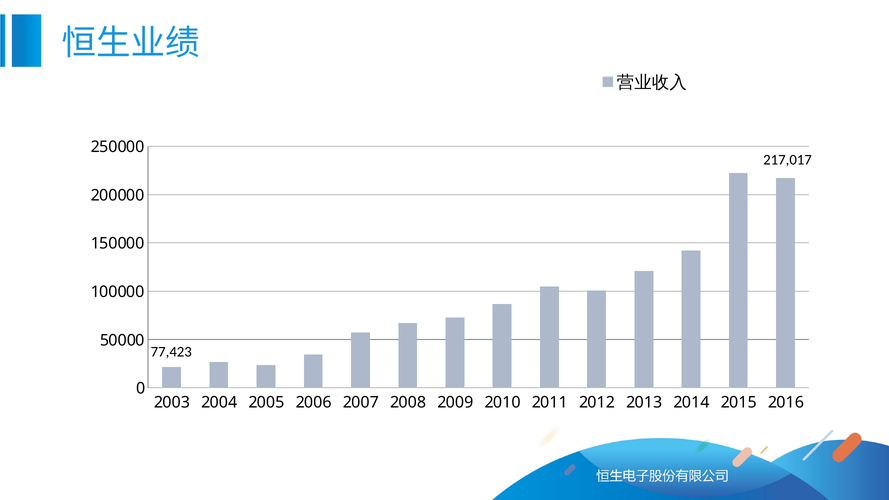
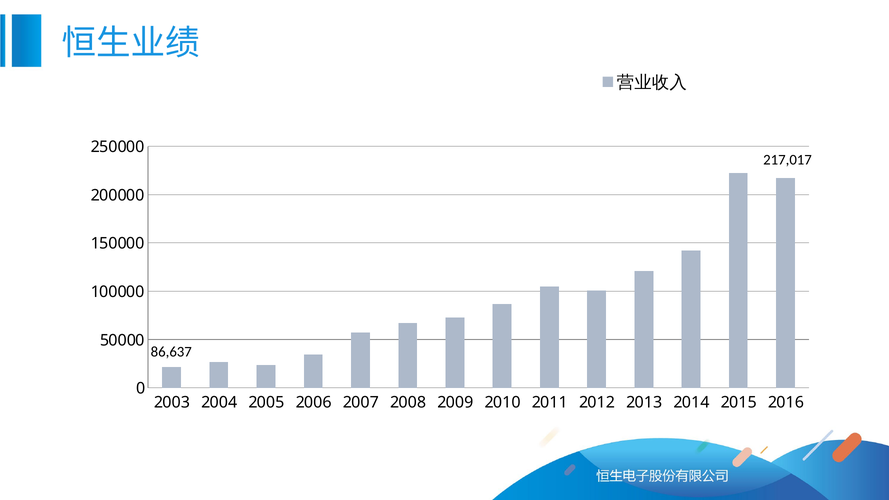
77,423: 77,423 -> 86,637
